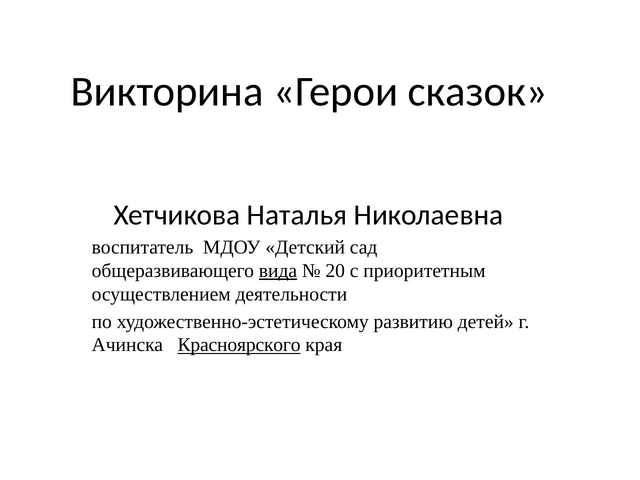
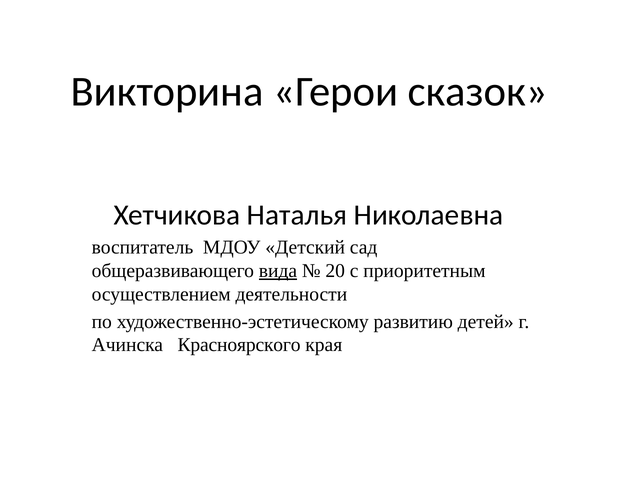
Красноярского underline: present -> none
